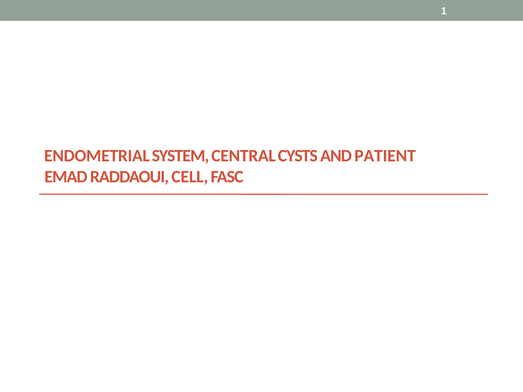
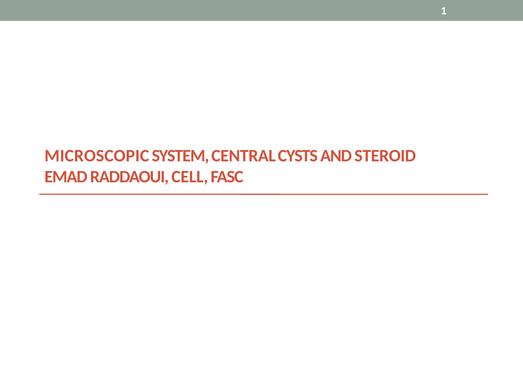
ENDOMETRIAL: ENDOMETRIAL -> MICROSCOPIC
PATIENT: PATIENT -> STEROID
